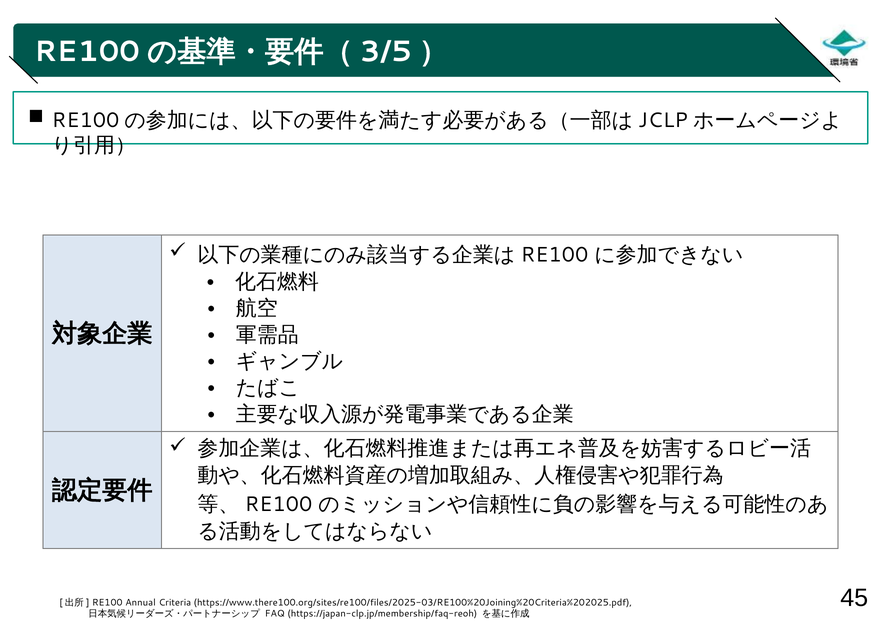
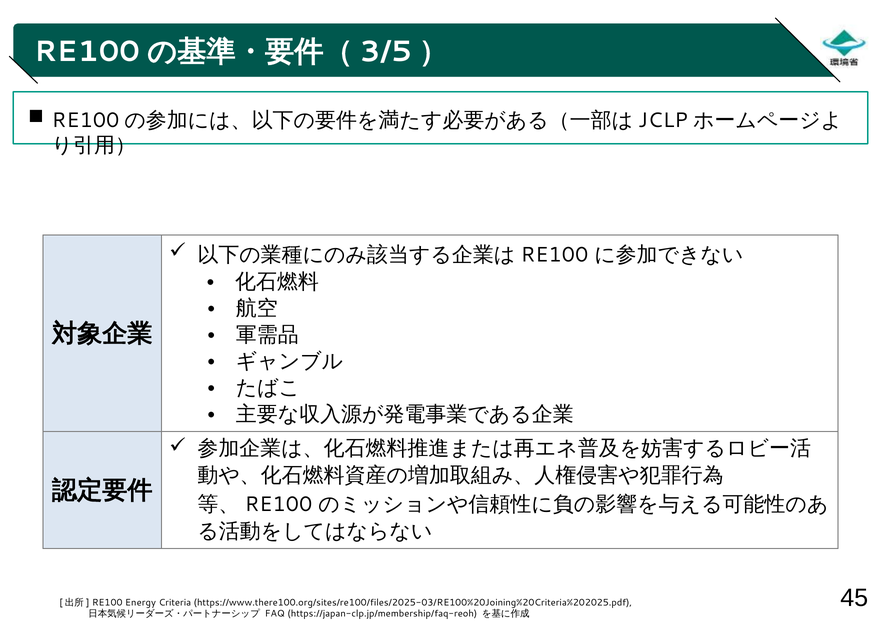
Annual: Annual -> Energy
